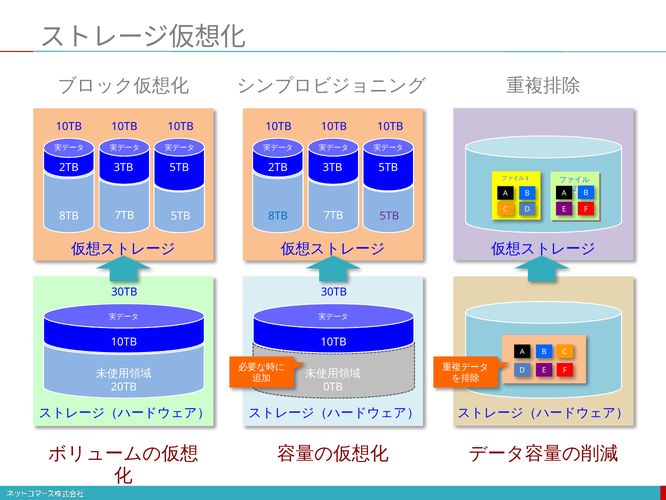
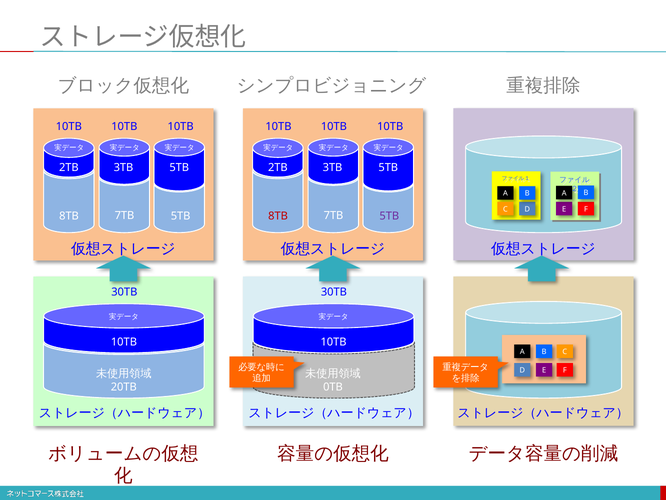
8TB at (278, 216) colour: blue -> red
